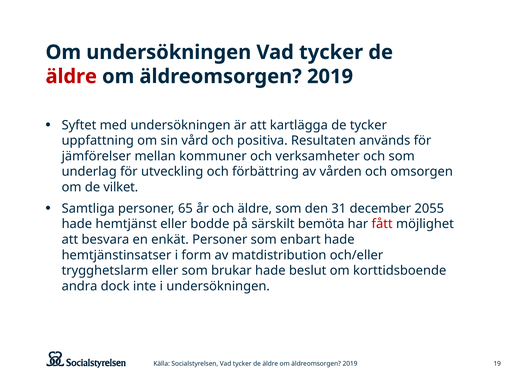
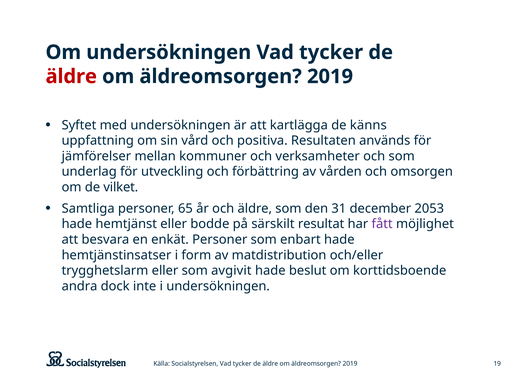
de tycker: tycker -> känns
2055: 2055 -> 2053
bemöta: bemöta -> resultat
fått colour: red -> purple
brukar: brukar -> avgivit
